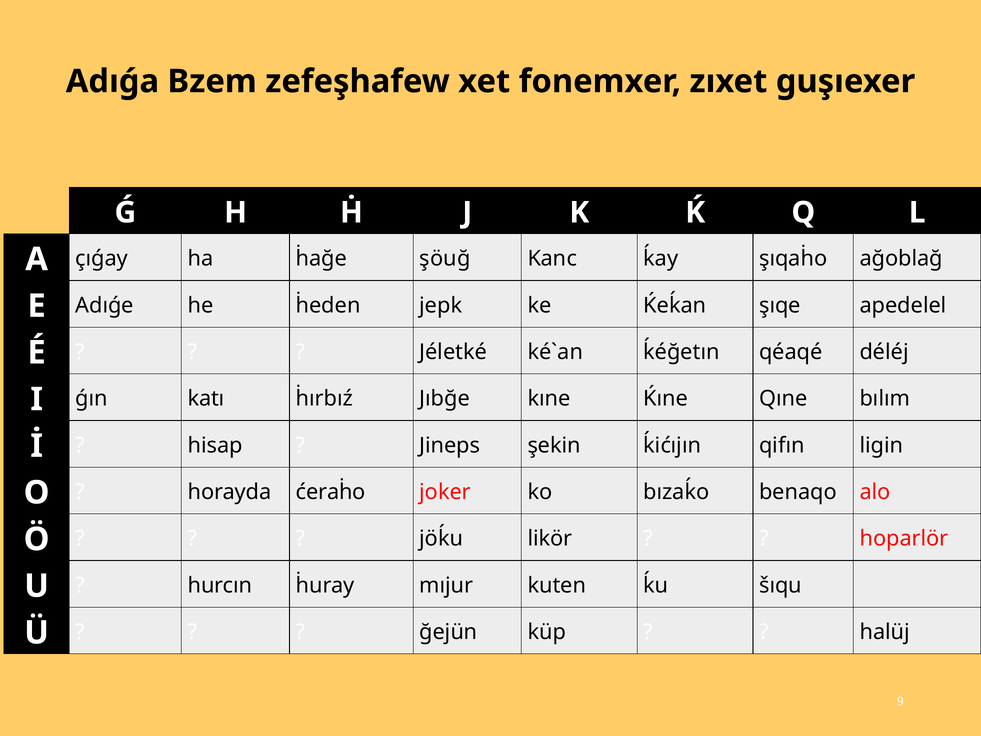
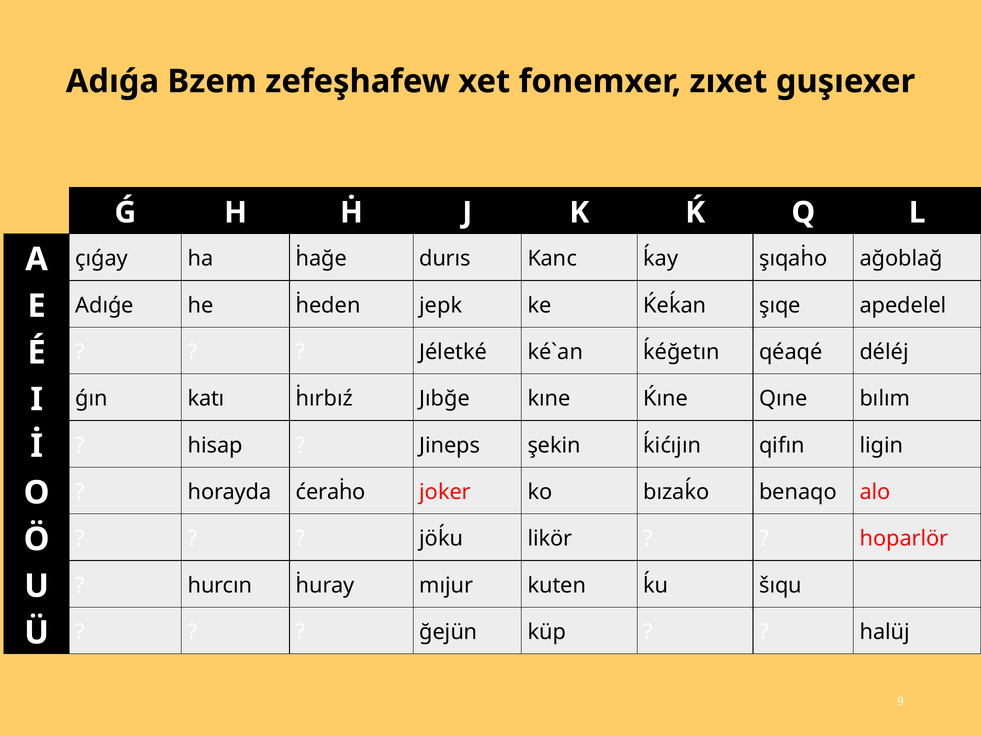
şöuğ: şöuğ -> durıs
